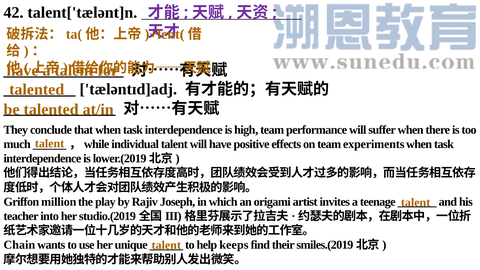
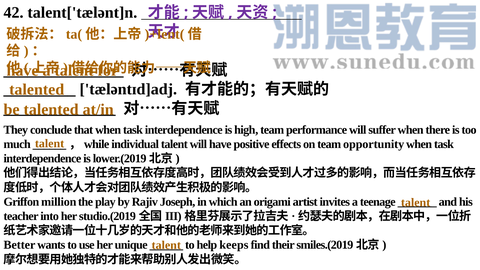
experiments: experiments -> opportunity
Chain: Chain -> Better
